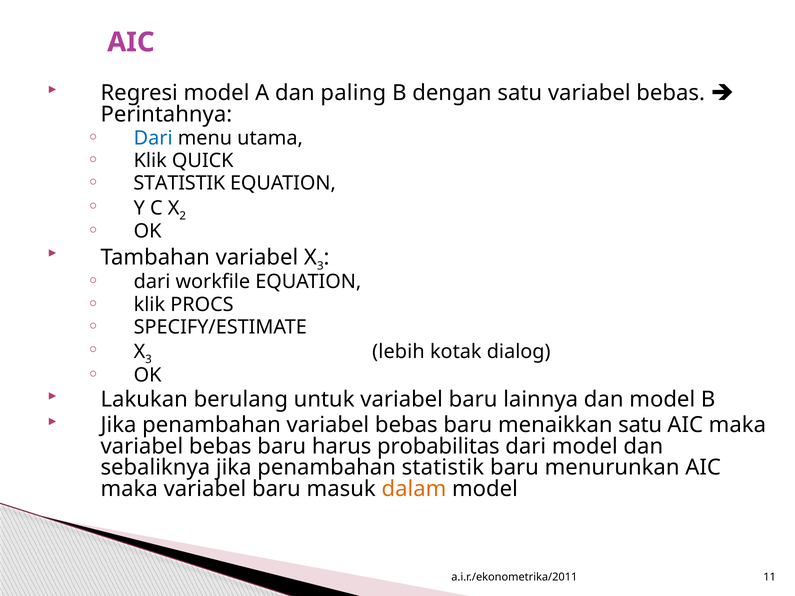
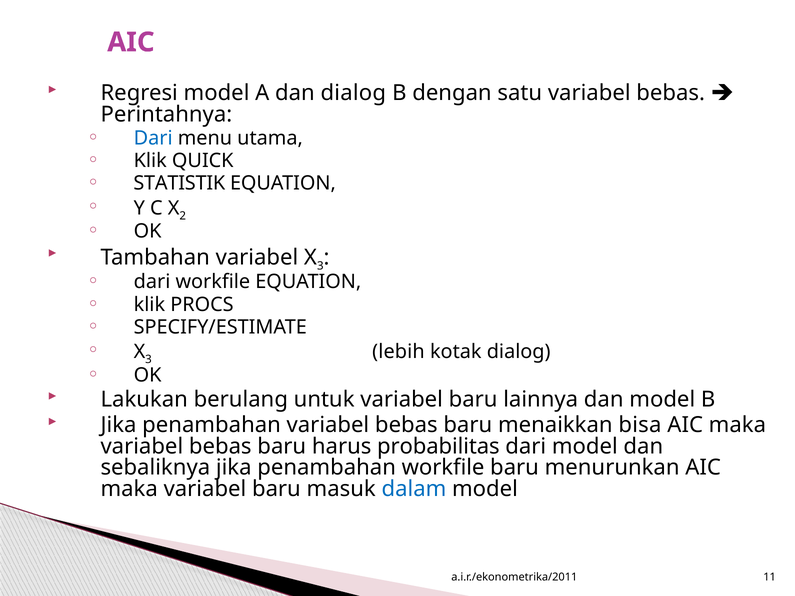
dan paling: paling -> dialog
menaikkan satu: satu -> bisa
penambahan statistik: statistik -> workfile
dalam colour: orange -> blue
